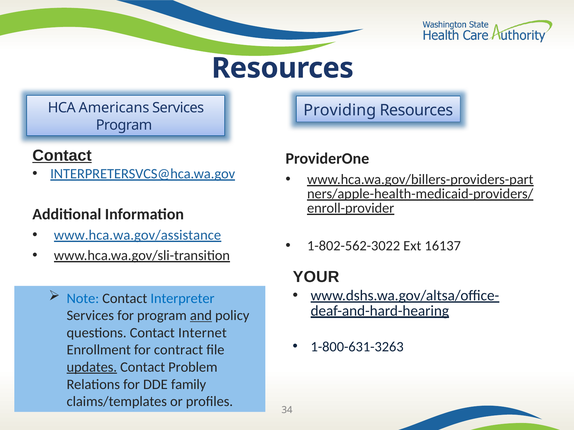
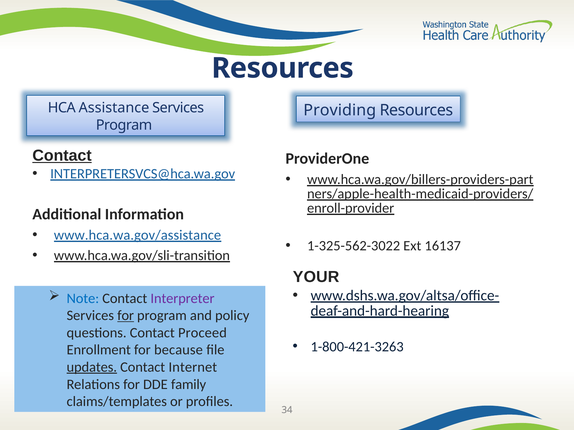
Americans: Americans -> Assistance
1-802-562-3022: 1-802-562-3022 -> 1-325-562-3022
Interpreter colour: blue -> purple
for at (126, 316) underline: none -> present
and underline: present -> none
Internet: Internet -> Proceed
1-800-631-3263: 1-800-631-3263 -> 1-800-421-3263
contract: contract -> because
Problem: Problem -> Internet
